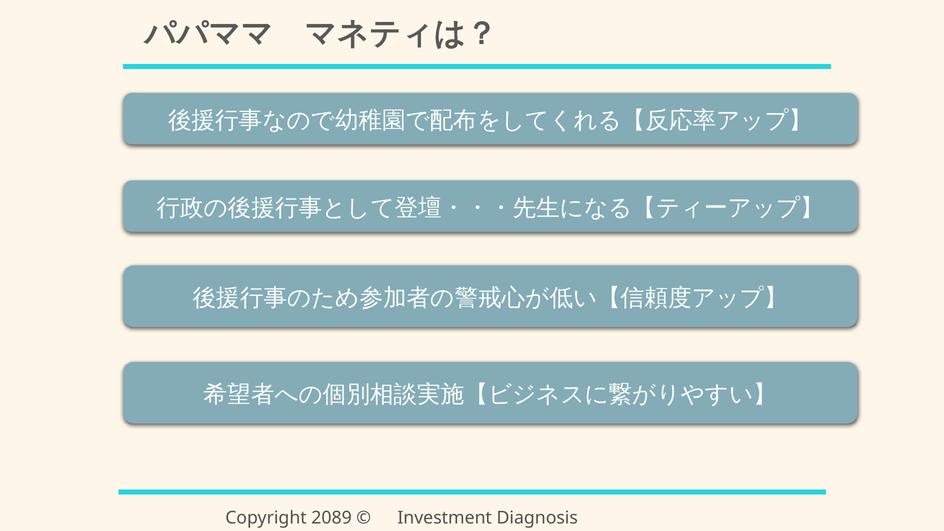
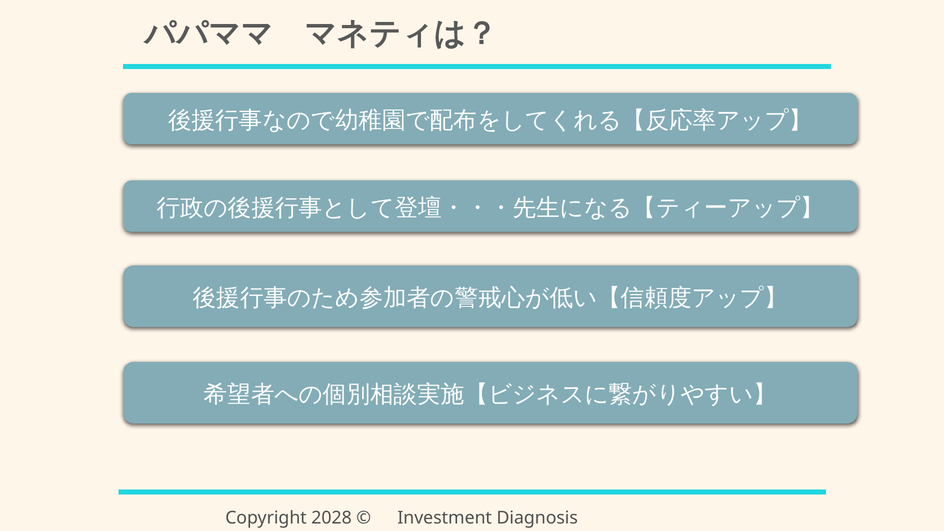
2089: 2089 -> 2028
